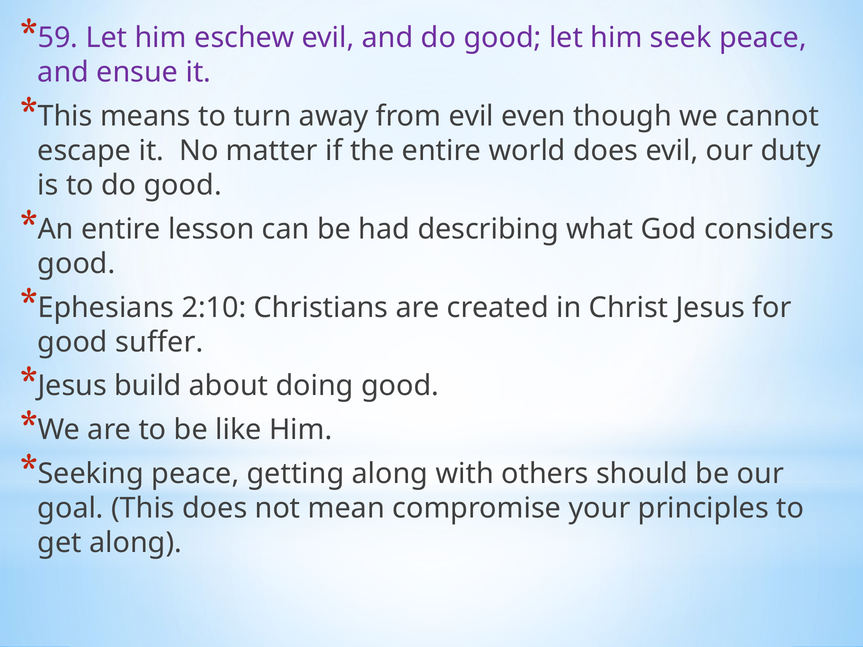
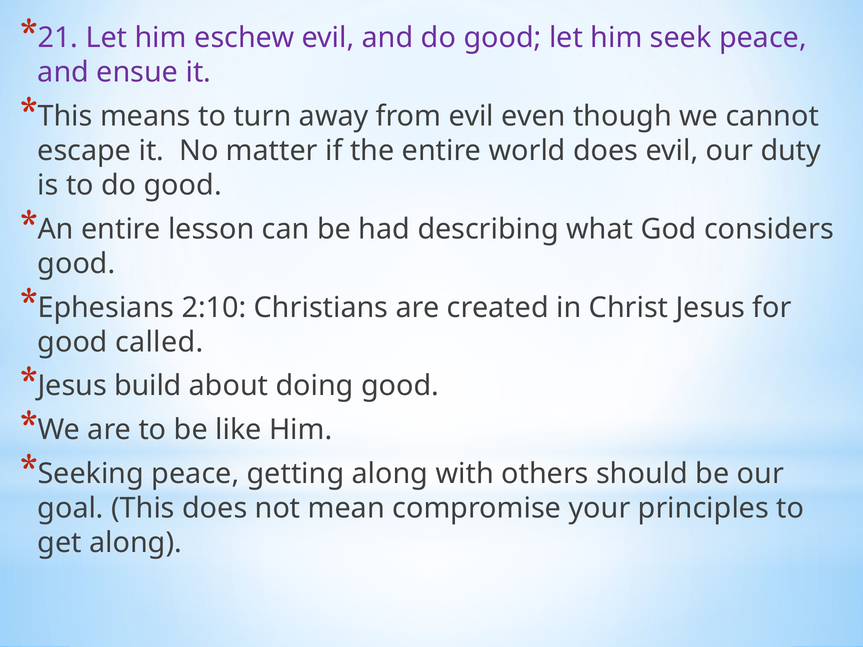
59: 59 -> 21
suffer: suffer -> called
